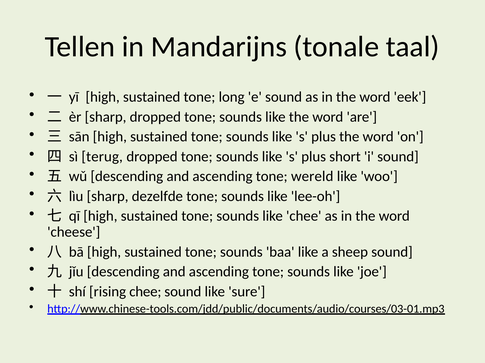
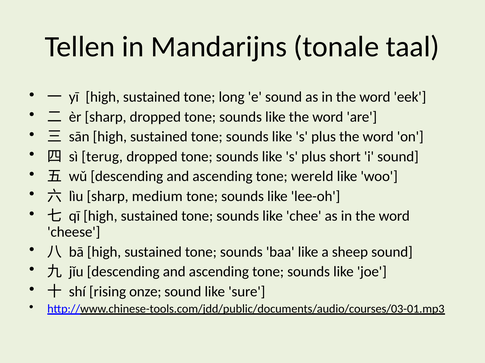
dezelfde: dezelfde -> medium
rising chee: chee -> onze
